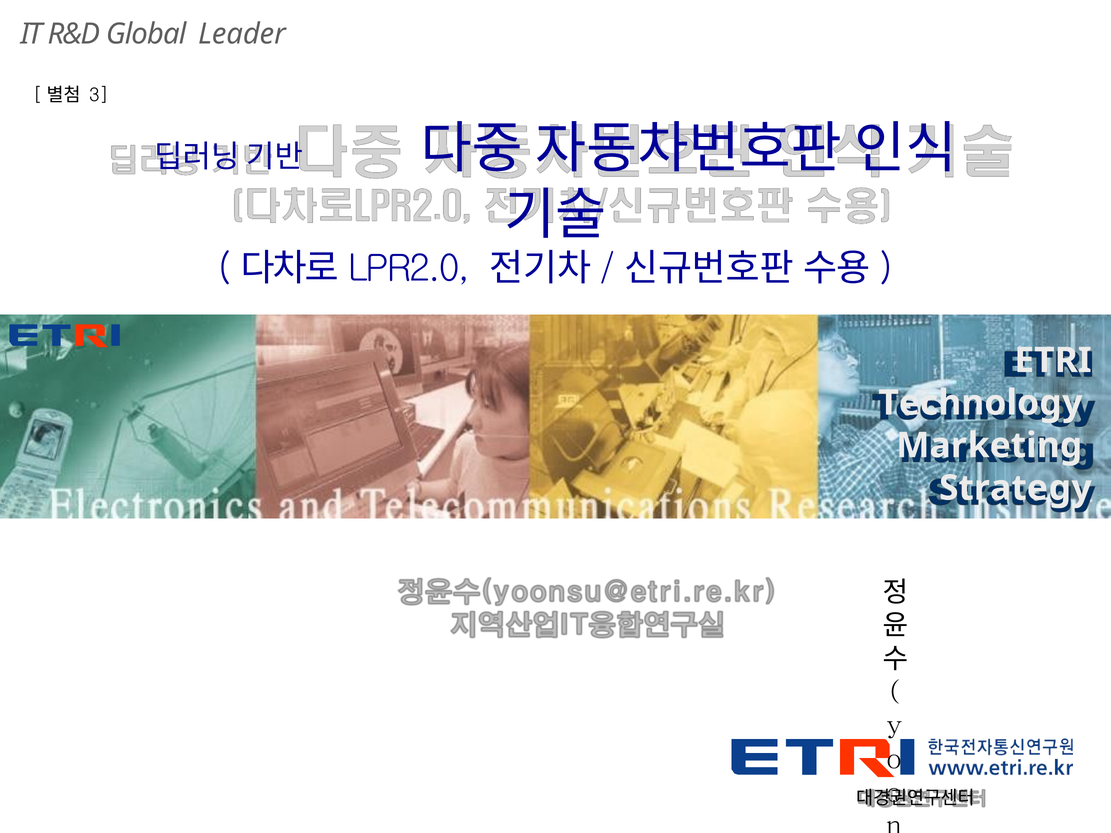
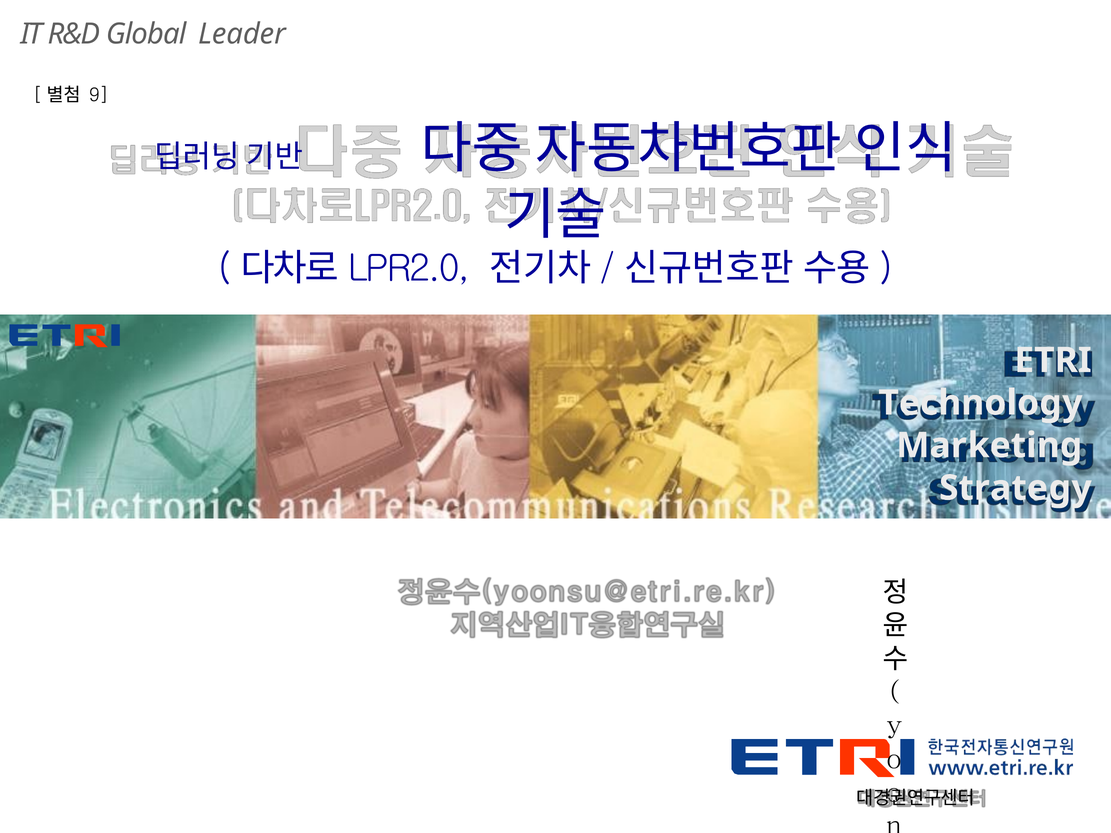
3: 3 -> 9
